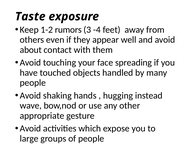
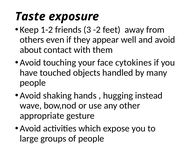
rumors: rumors -> friends
-4: -4 -> -2
spreading: spreading -> cytokines
